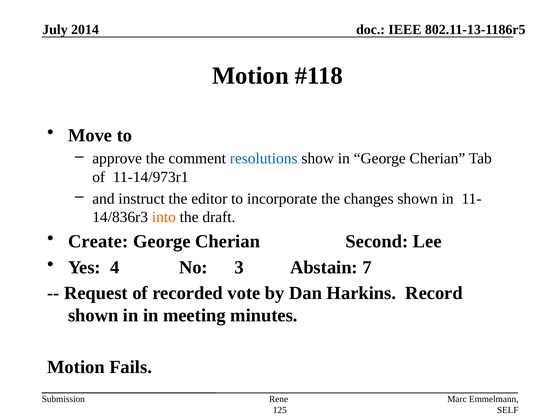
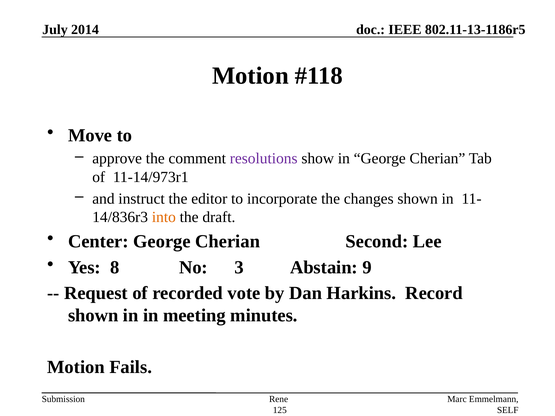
resolutions colour: blue -> purple
Create: Create -> Center
4: 4 -> 8
7: 7 -> 9
